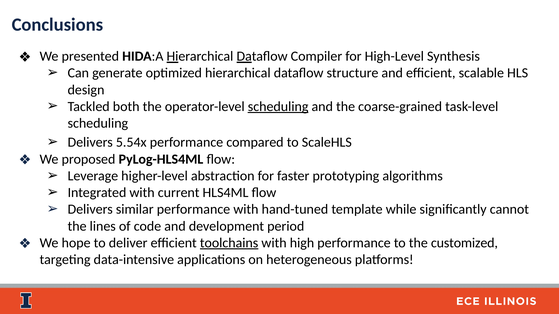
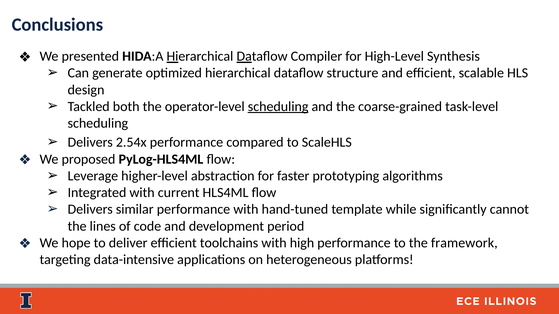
5.54x: 5.54x -> 2.54x
toolchains underline: present -> none
customized: customized -> framework
